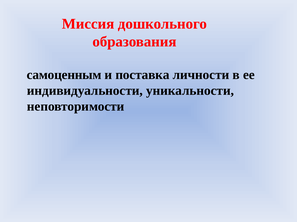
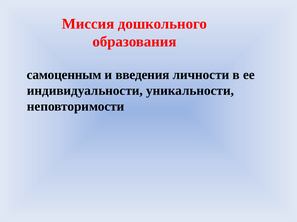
поставка: поставка -> введения
